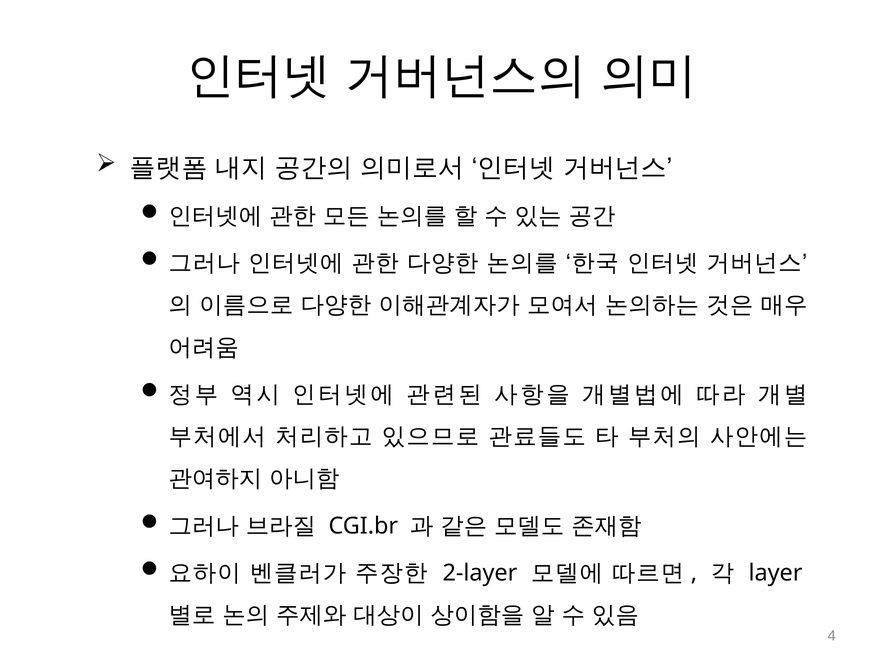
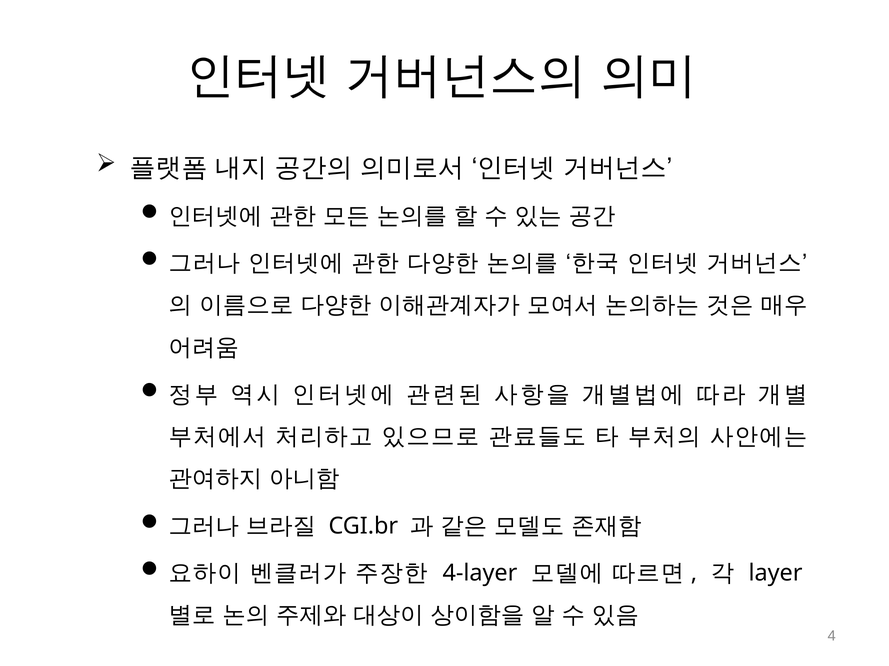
2-layer: 2-layer -> 4-layer
